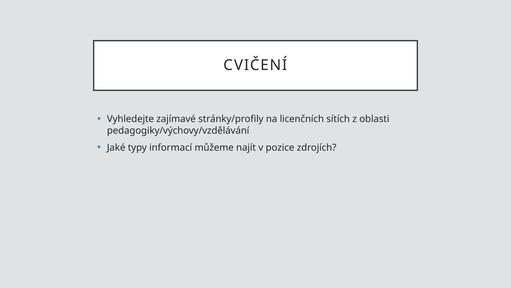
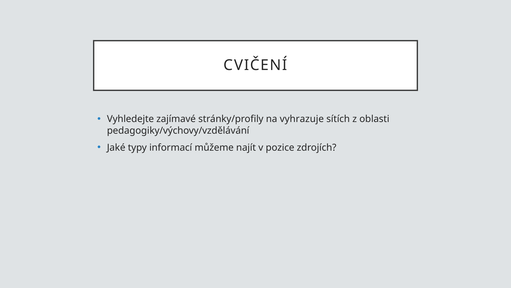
licenčních: licenčních -> vyhrazuje
